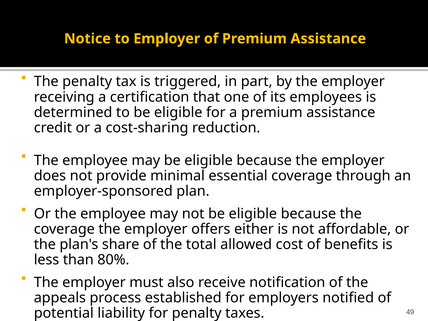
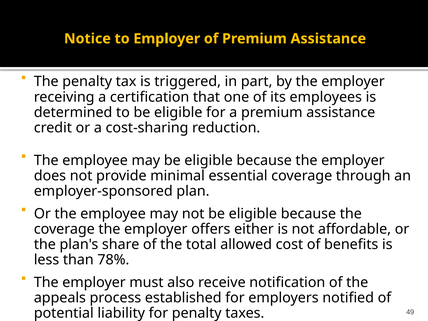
80%: 80% -> 78%
